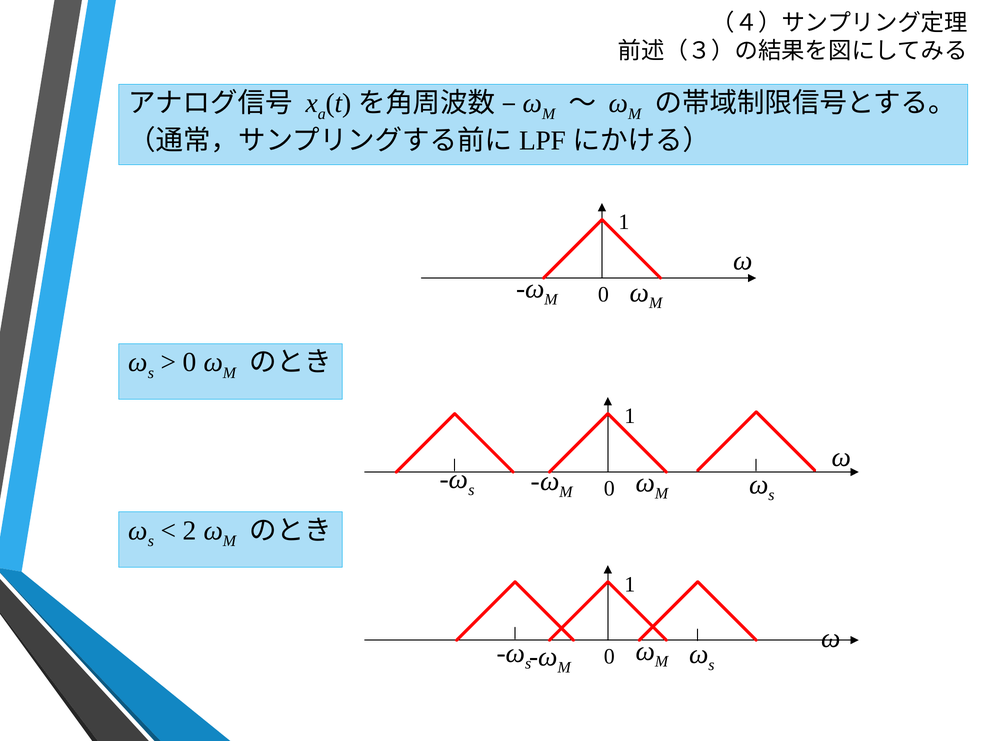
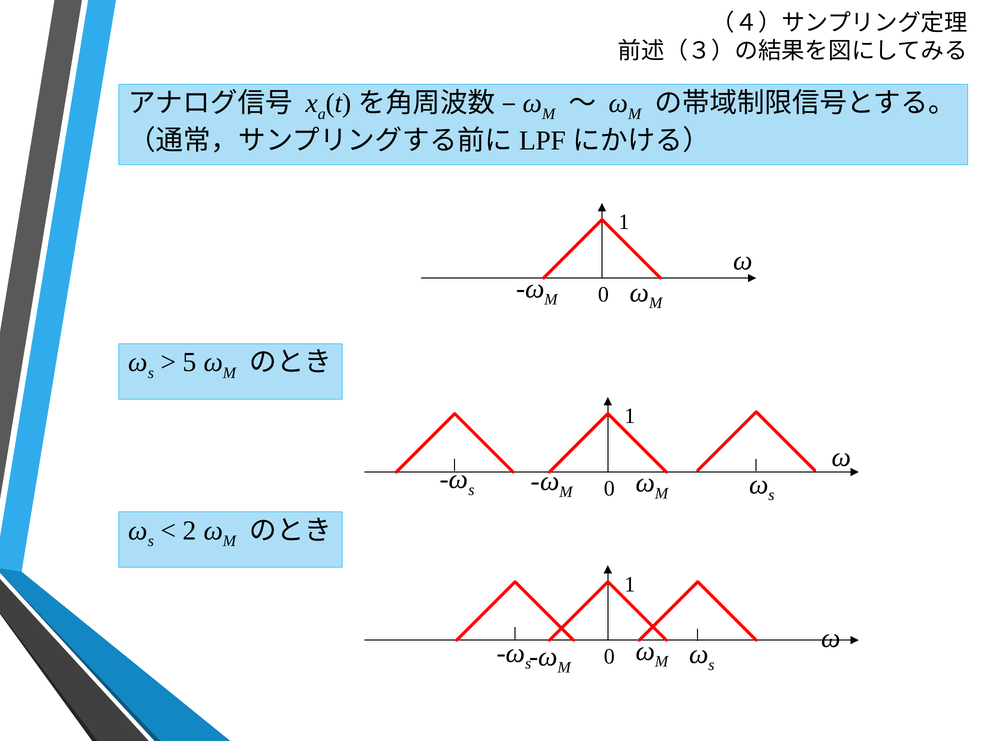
0 at (190, 362): 0 -> 5
